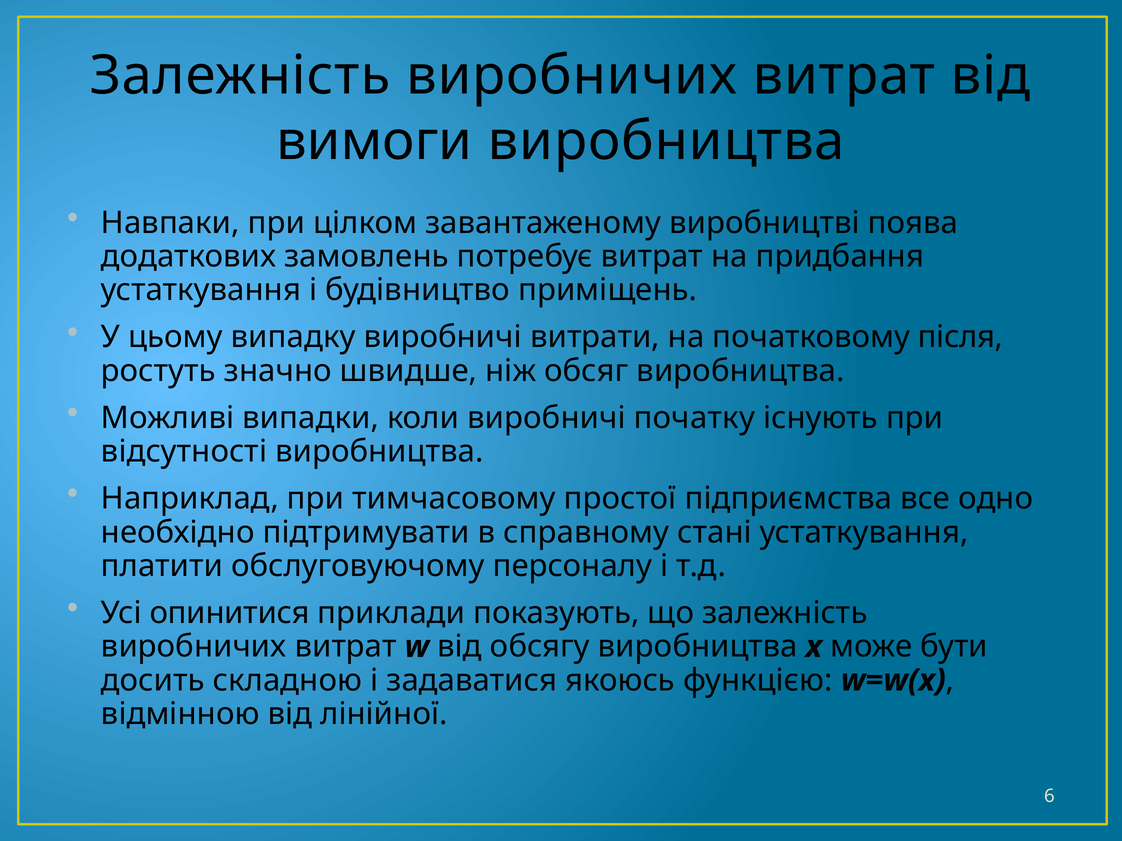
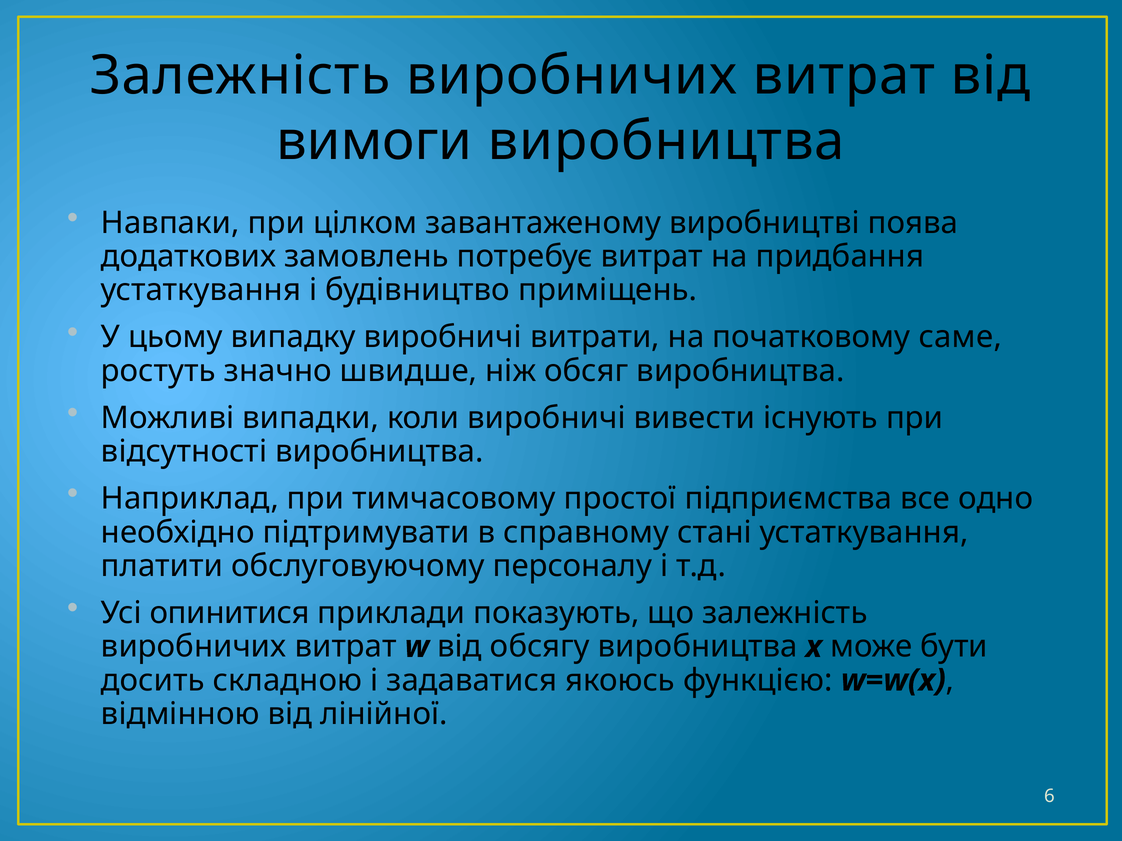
після: після -> саме
початку: початку -> вивести
